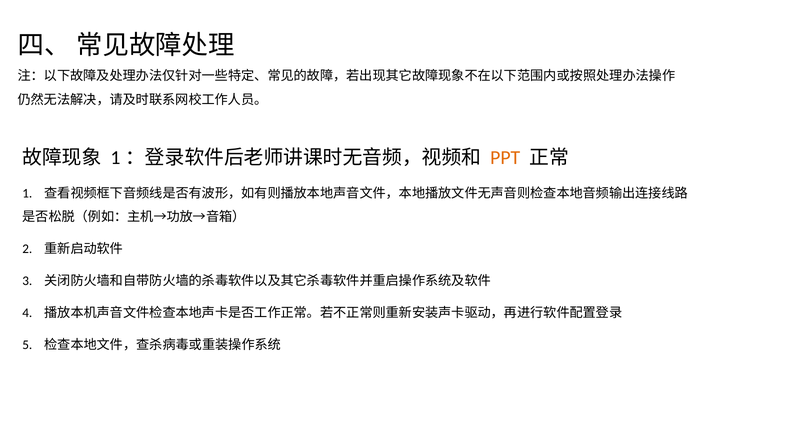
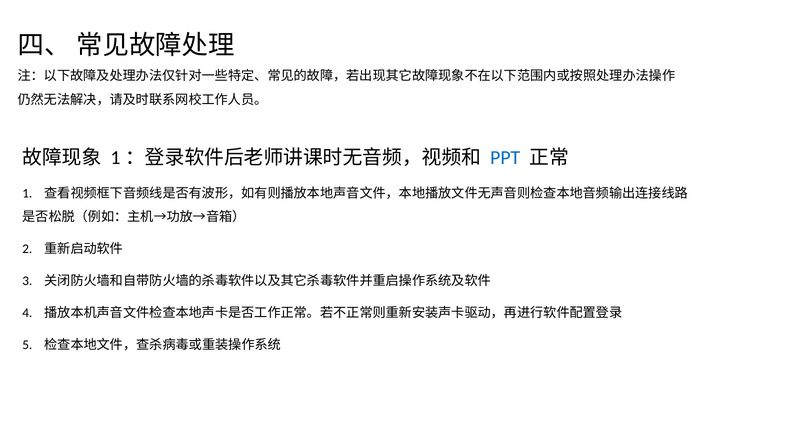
PPT colour: orange -> blue
